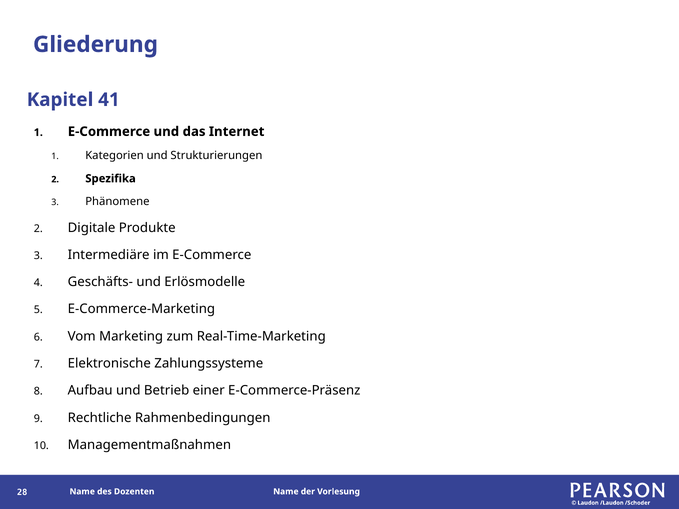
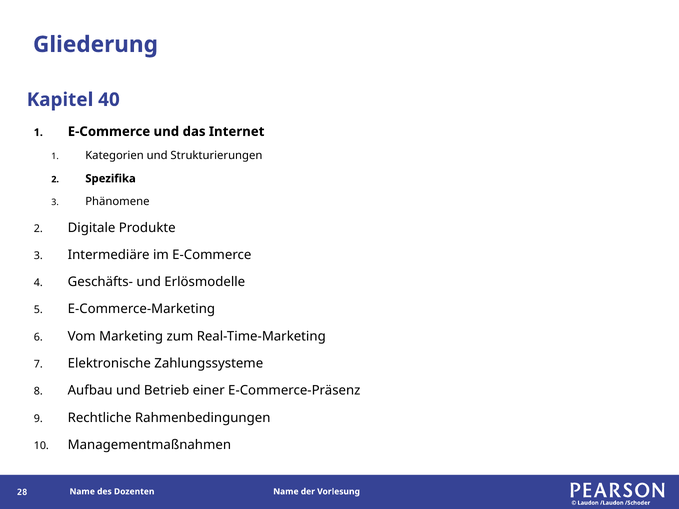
41: 41 -> 40
